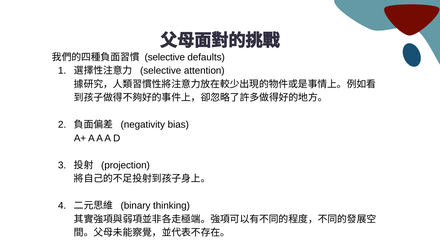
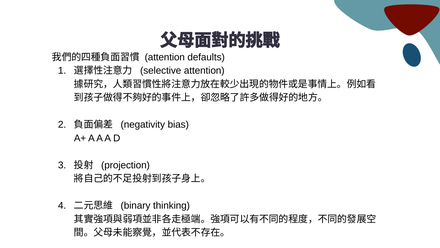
selective at (165, 57): selective -> attention
